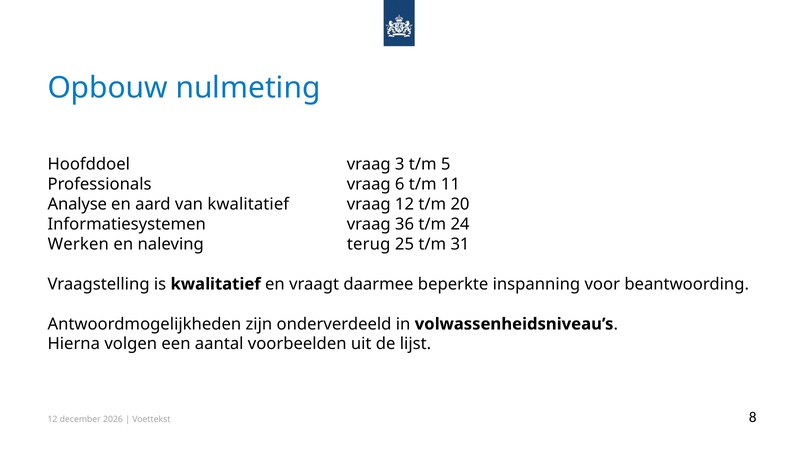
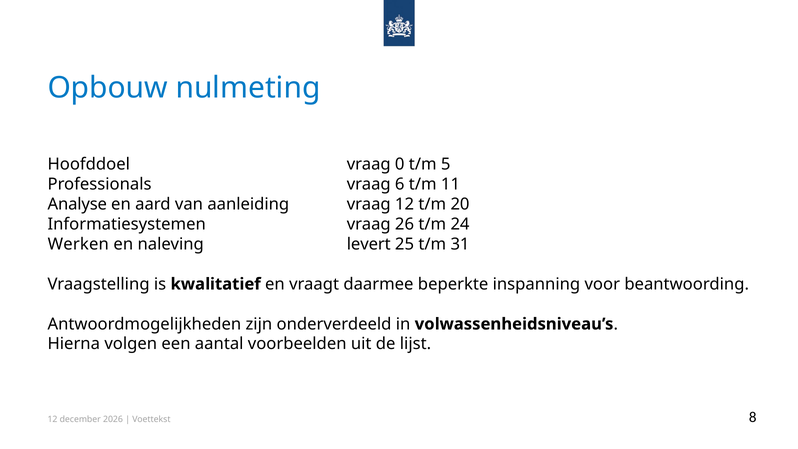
3: 3 -> 0
van kwalitatief: kwalitatief -> aanleiding
36: 36 -> 26
terug: terug -> levert
